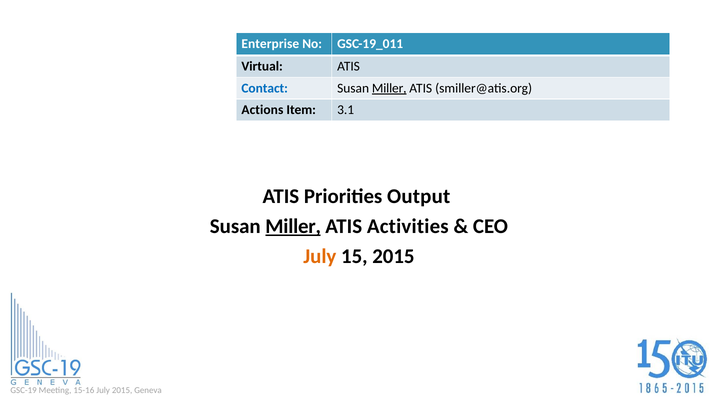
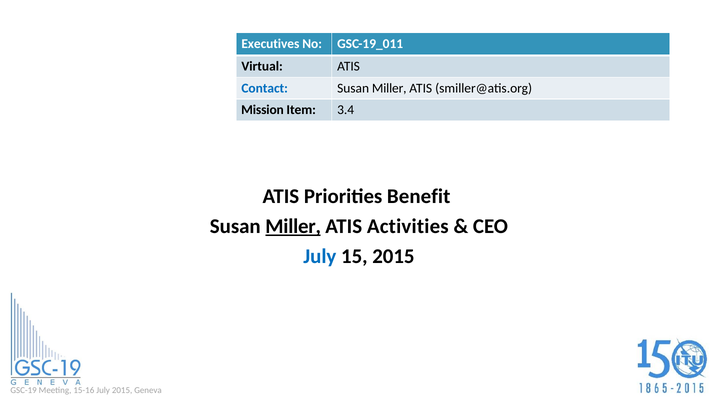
Enterprise: Enterprise -> Executives
Miller at (389, 88) underline: present -> none
Actions: Actions -> Mission
3.1: 3.1 -> 3.4
Output: Output -> Benefit
July at (320, 256) colour: orange -> blue
